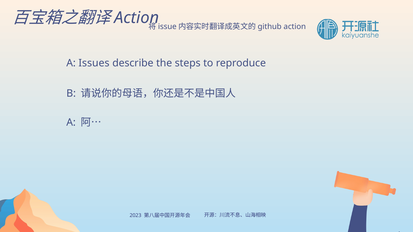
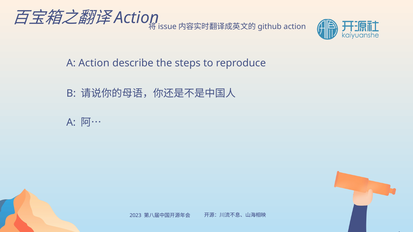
A Issues: Issues -> Action
